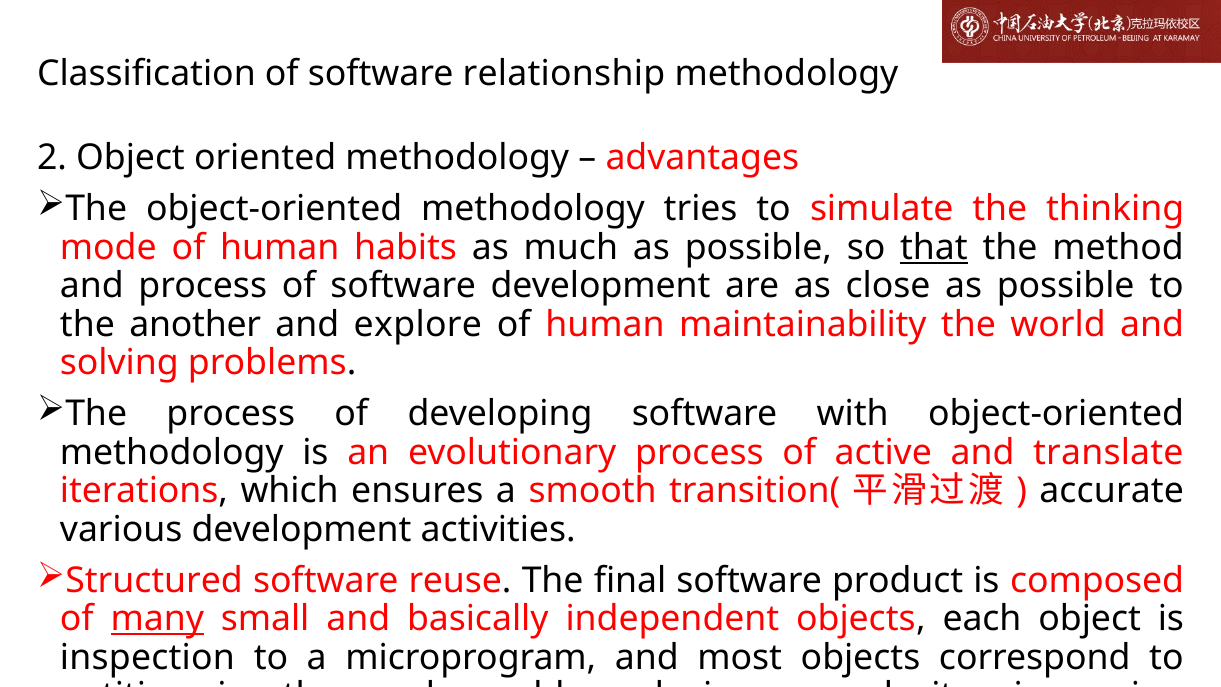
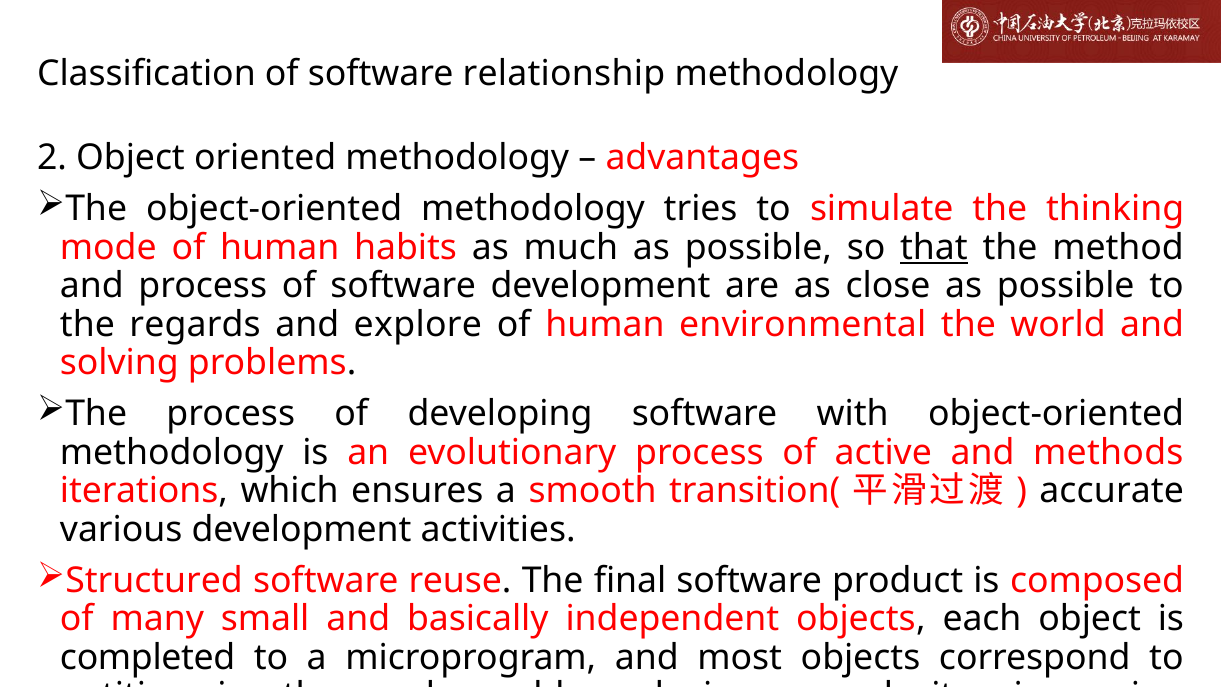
another: another -> regards
maintainability: maintainability -> environmental
translate: translate -> methods
many underline: present -> none
inspection: inspection -> completed
